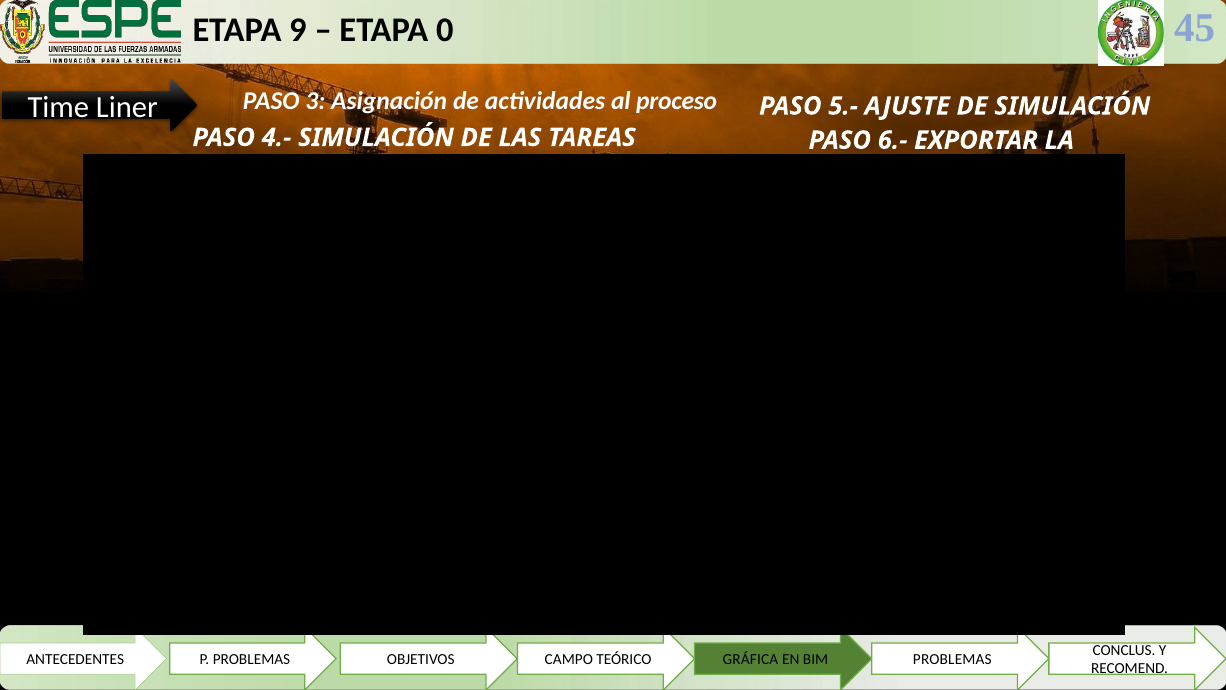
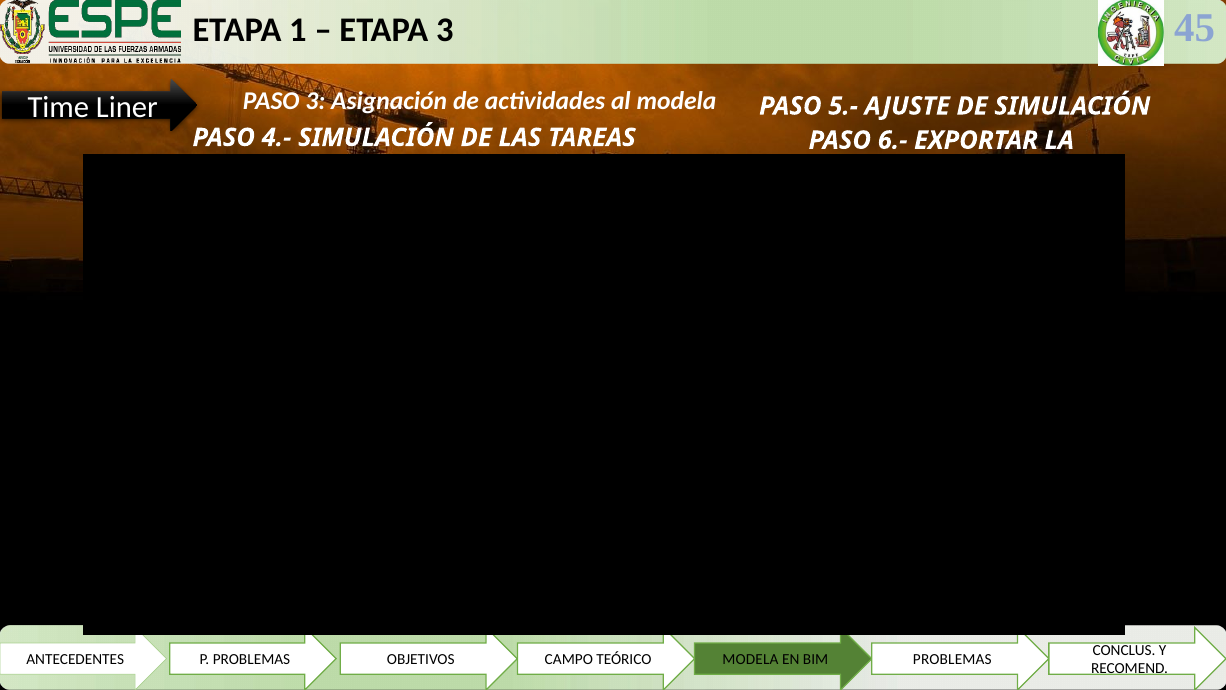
9: 9 -> 1
ETAPA 0: 0 -> 3
al proceso: proceso -> modela
TEÓRICO GRÁFICA: GRÁFICA -> MODELA
